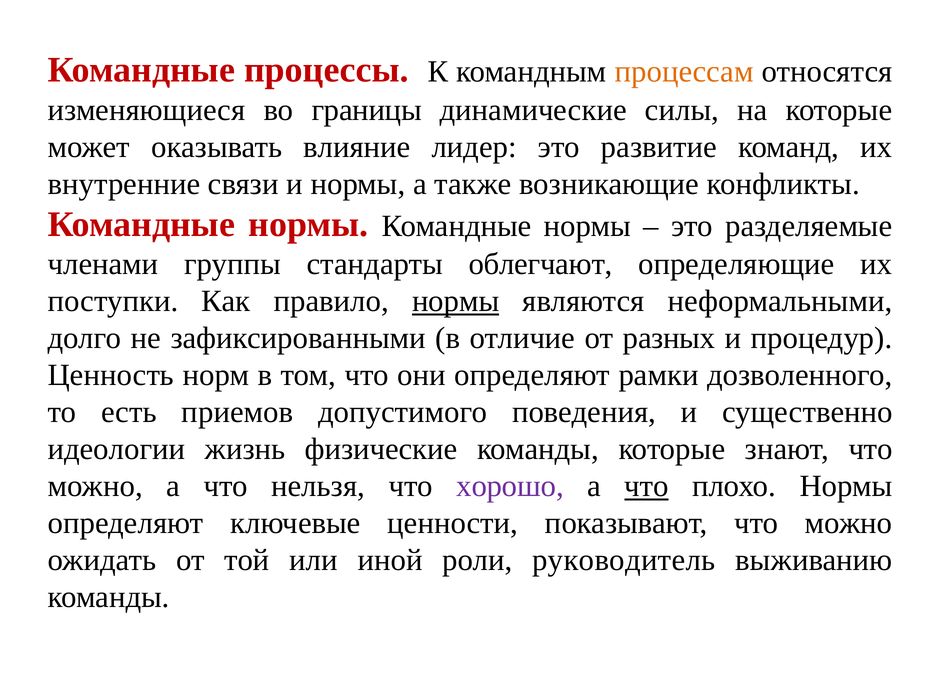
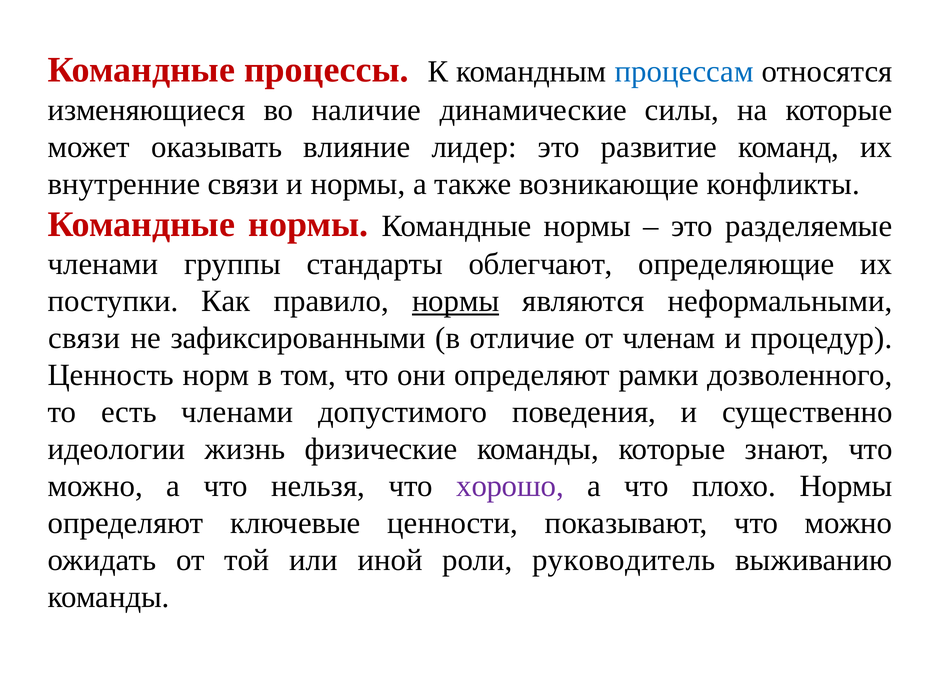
процессам colour: orange -> blue
границы: границы -> наличие
долго at (85, 338): долго -> связи
разных: разных -> членам
есть приемов: приемов -> членами
что at (646, 486) underline: present -> none
